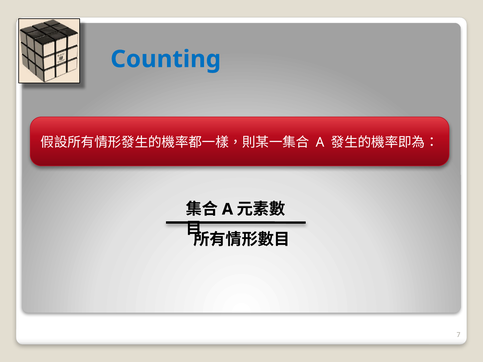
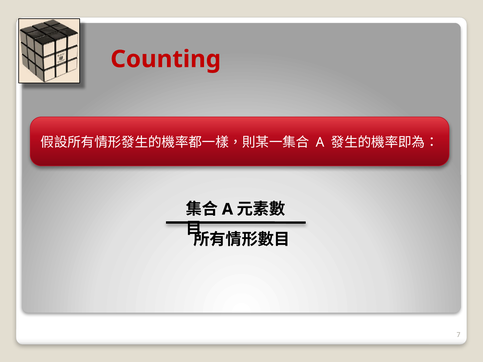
Counting colour: blue -> red
